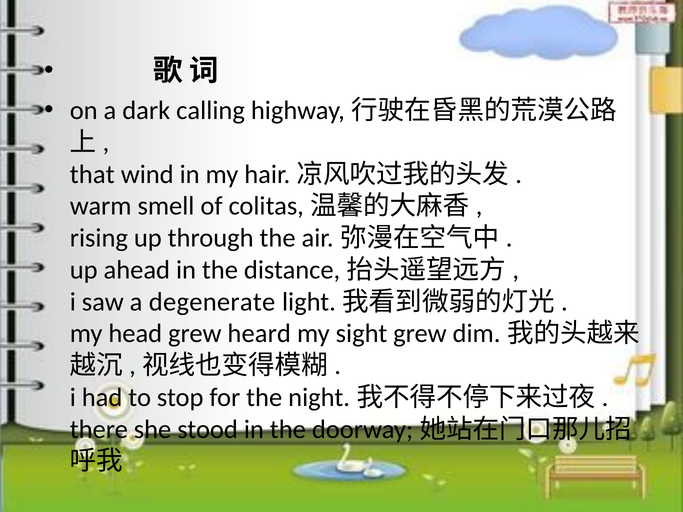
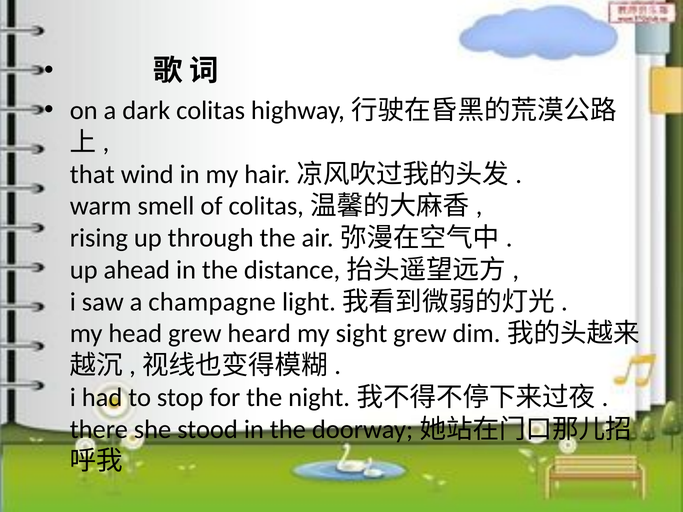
calling: calling -> colitas
degenerate: degenerate -> champagne
